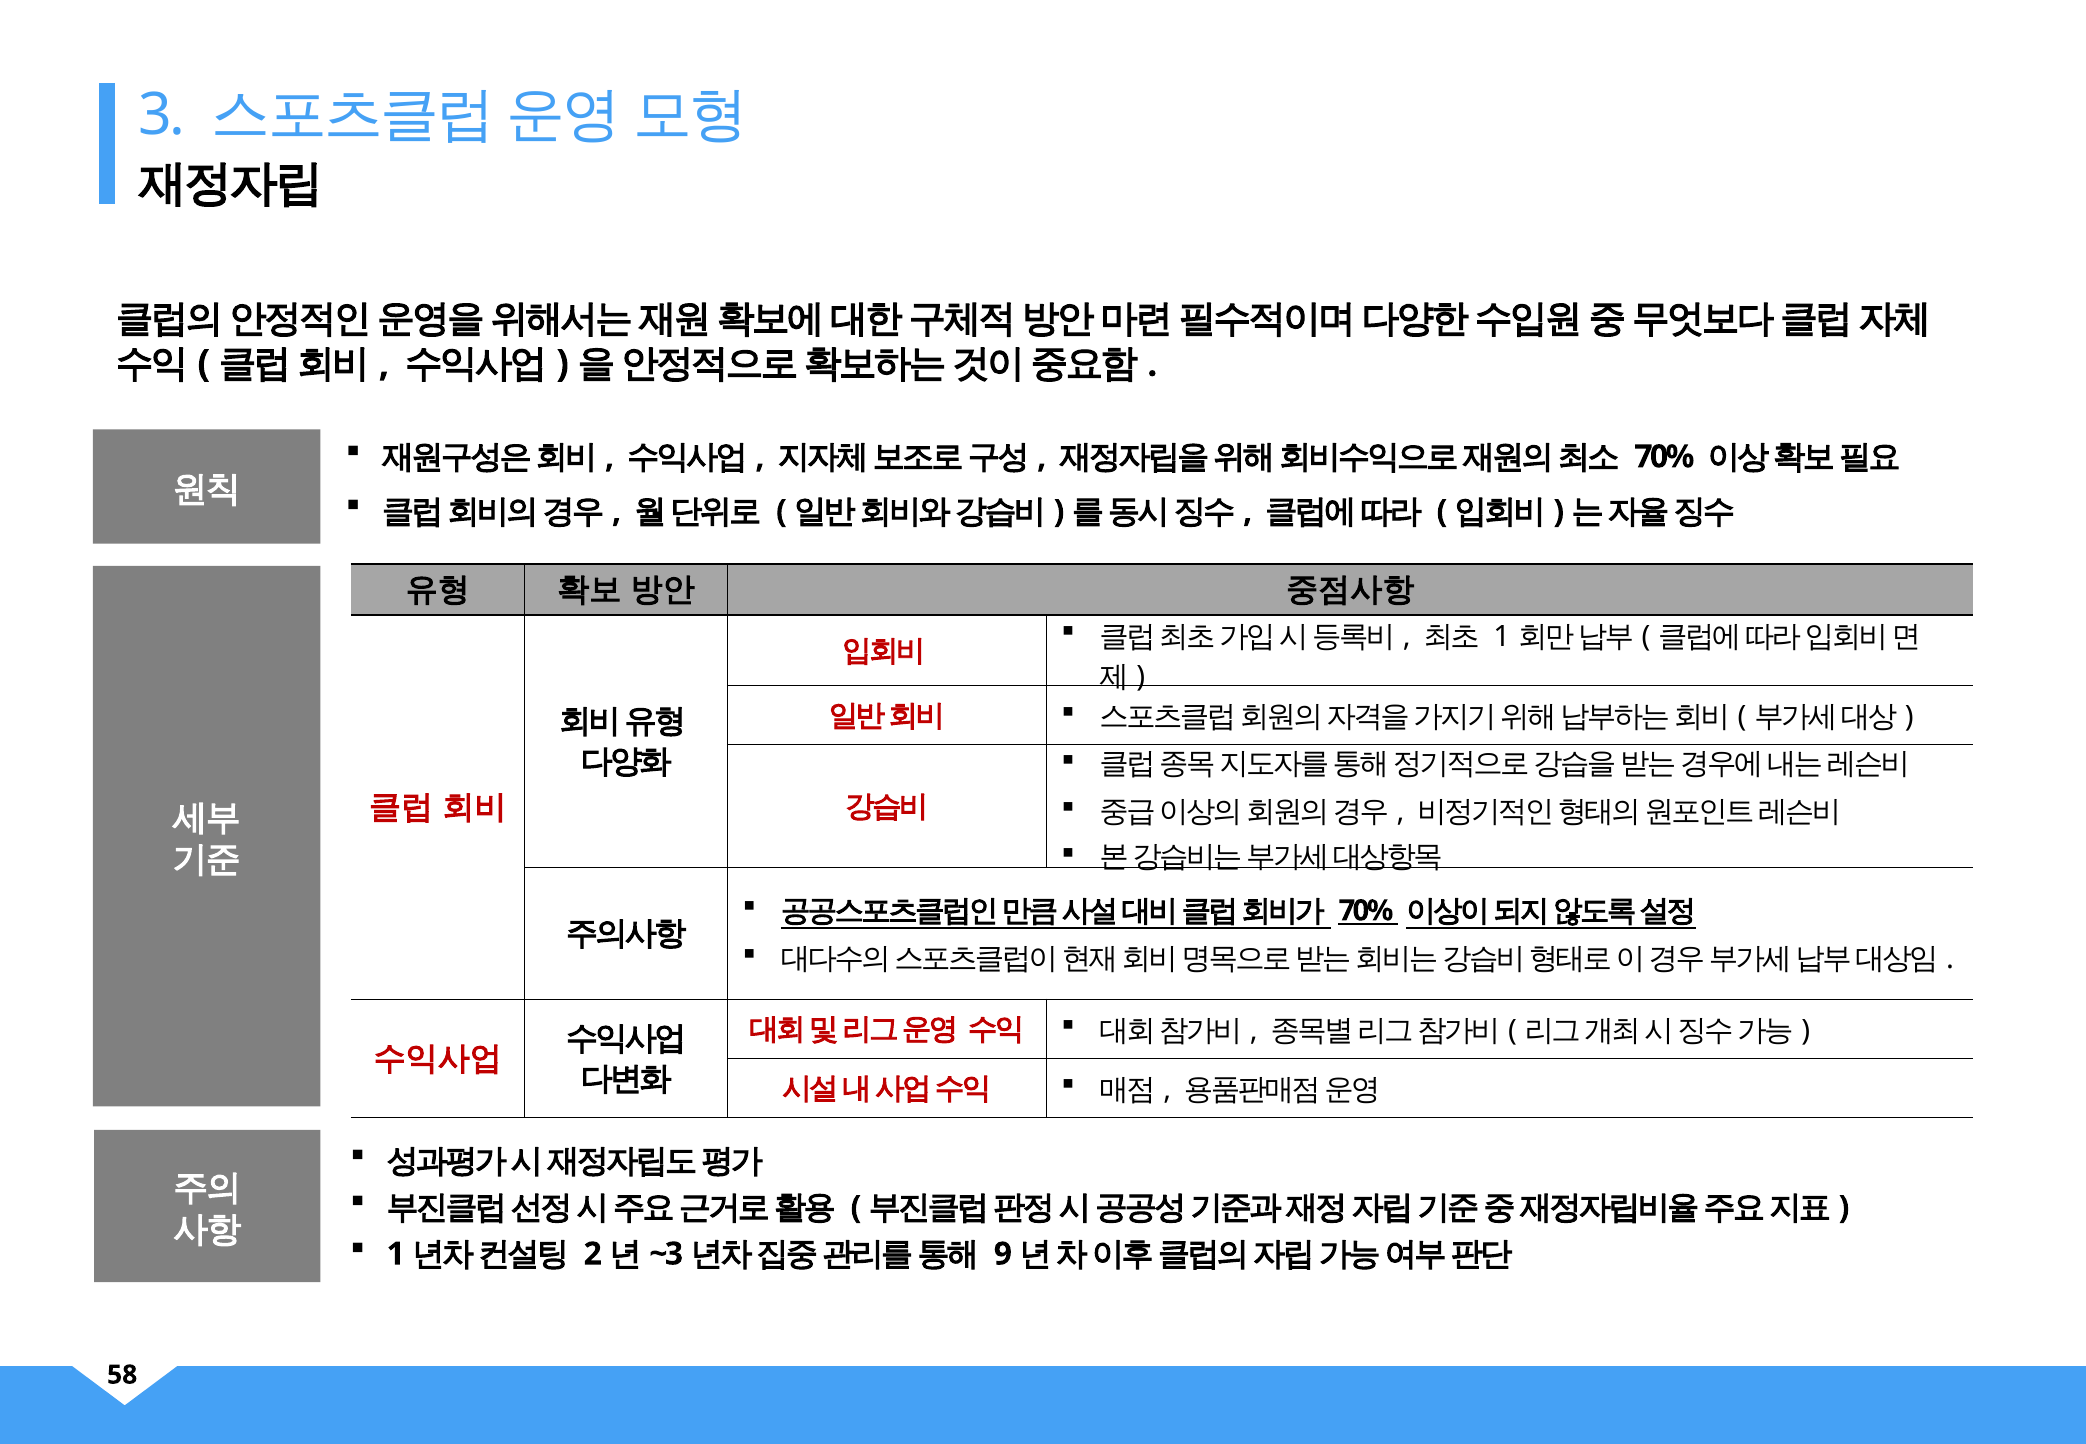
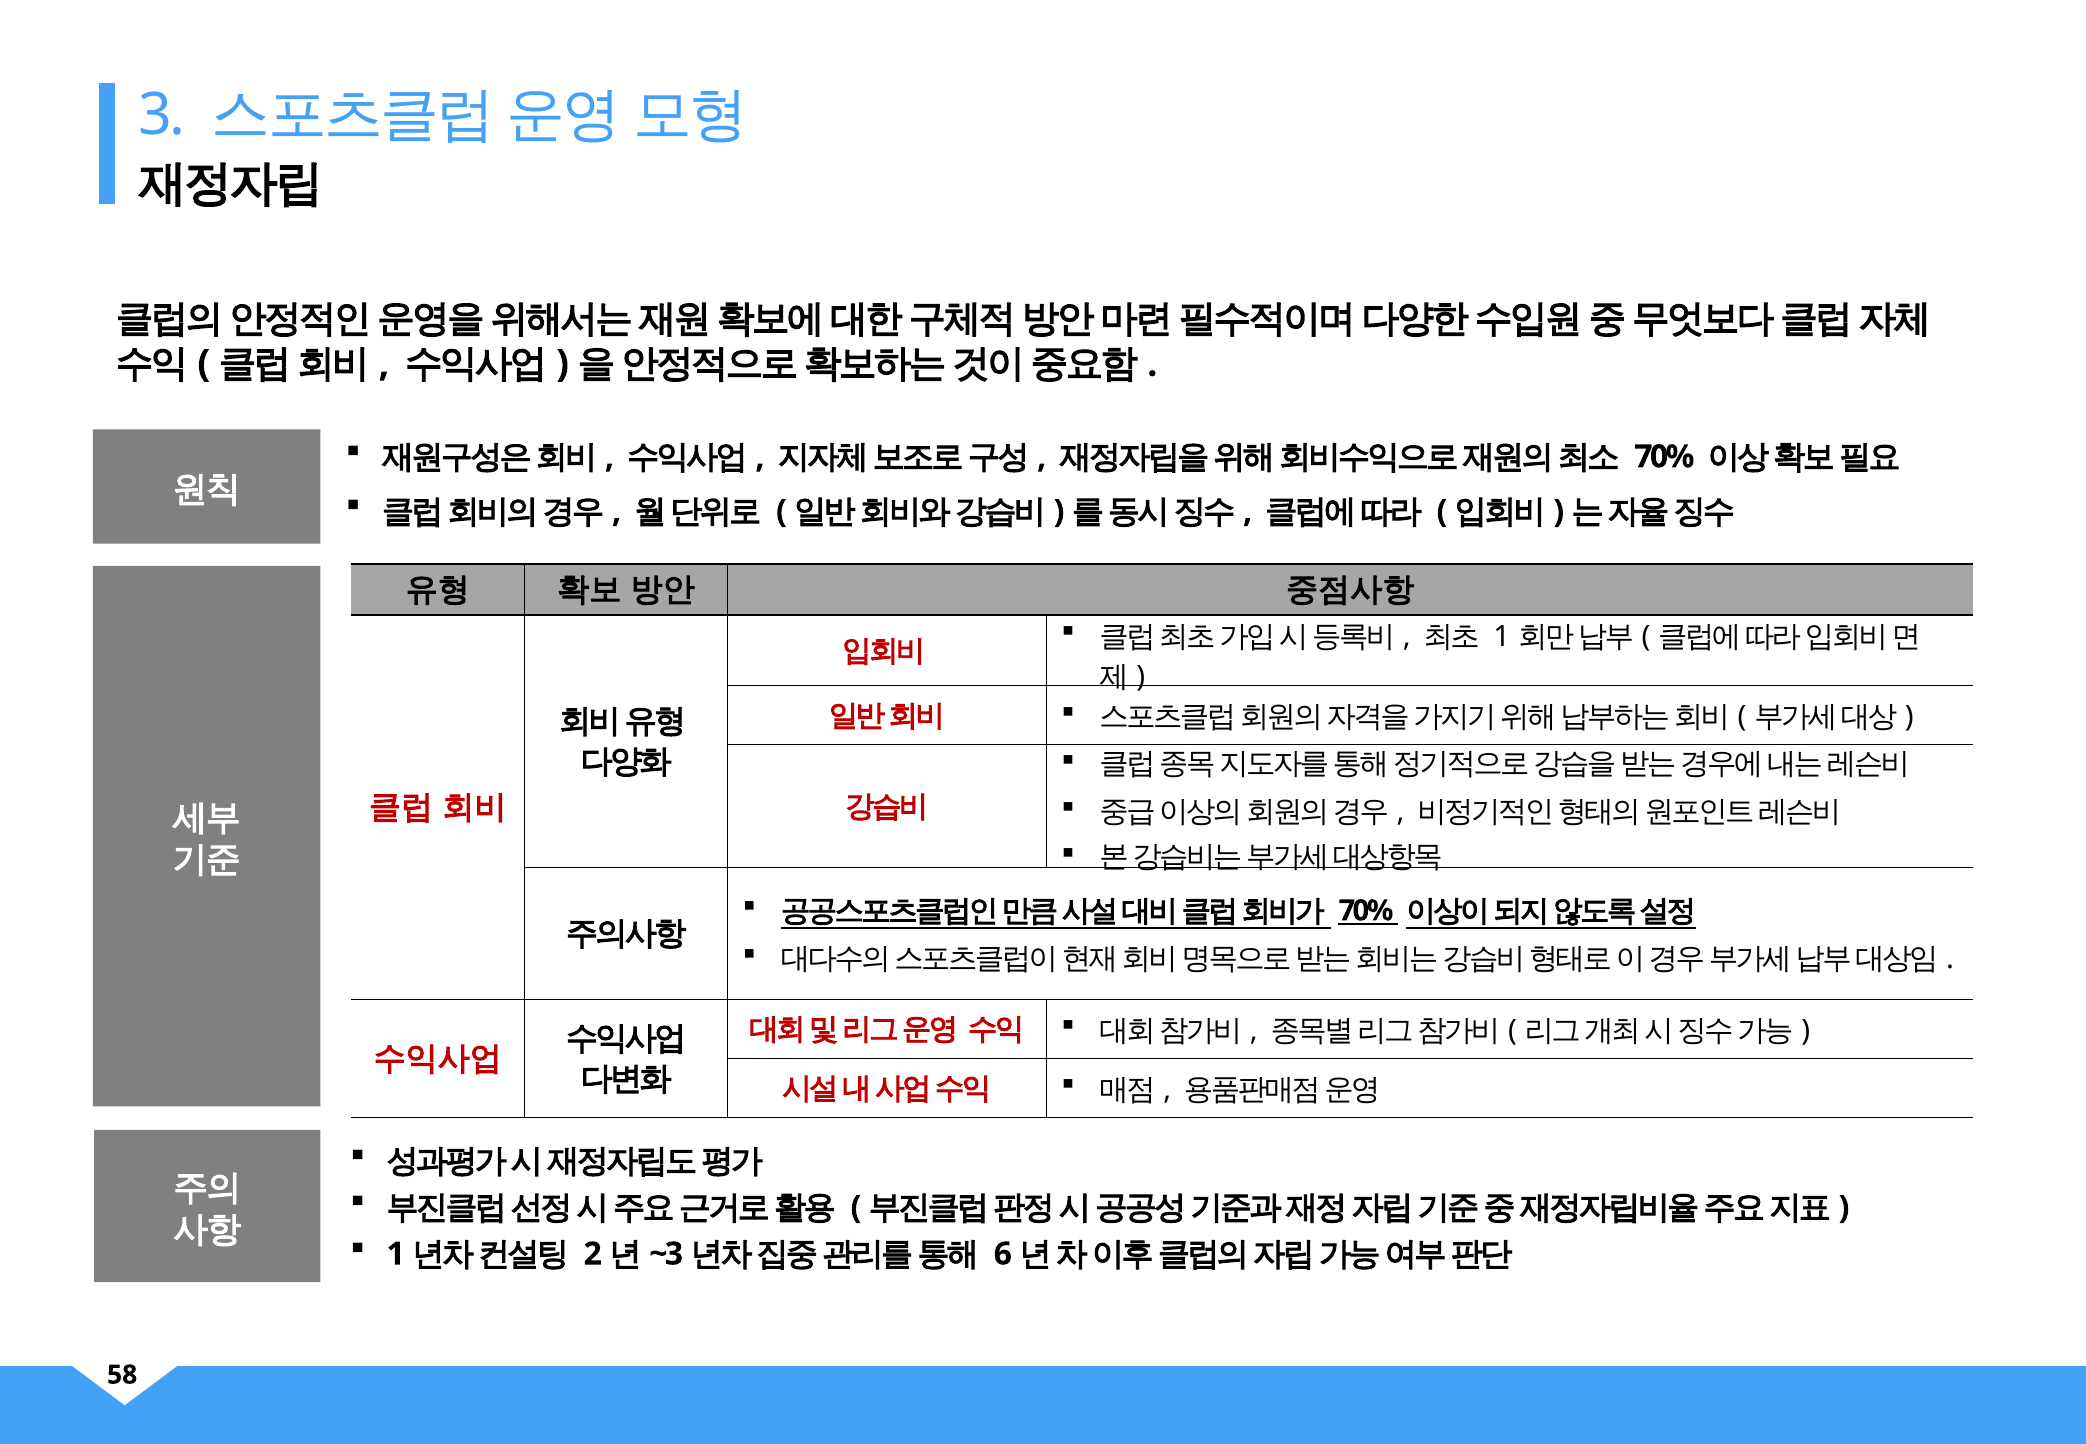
9: 9 -> 6
